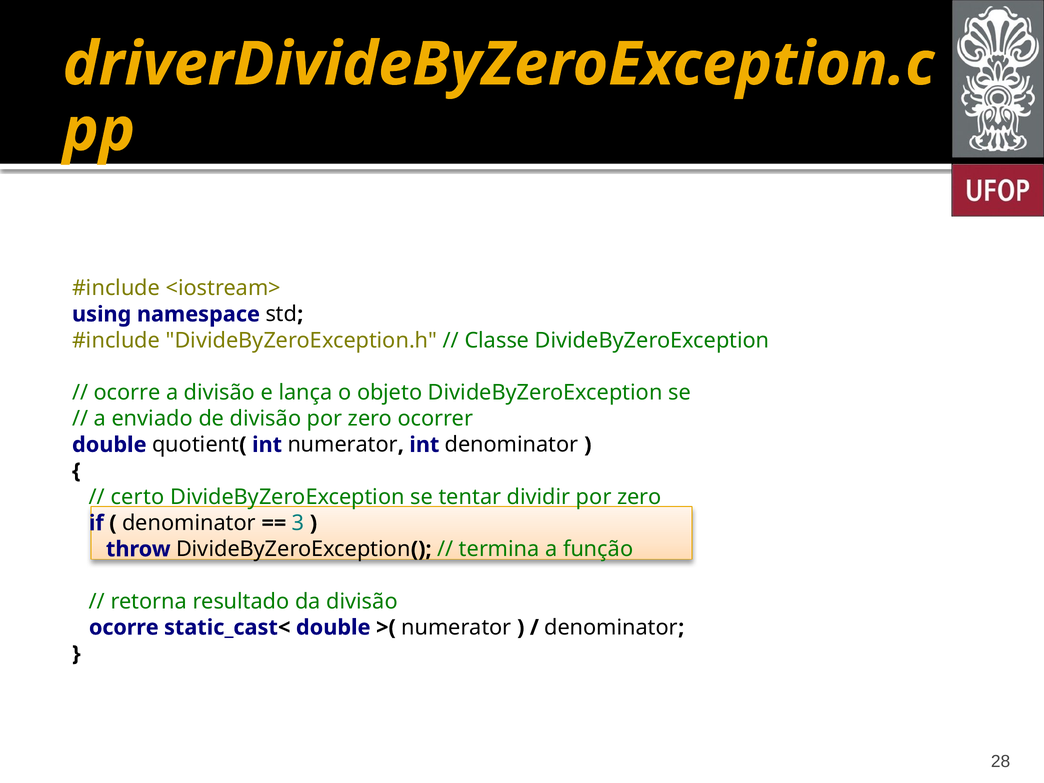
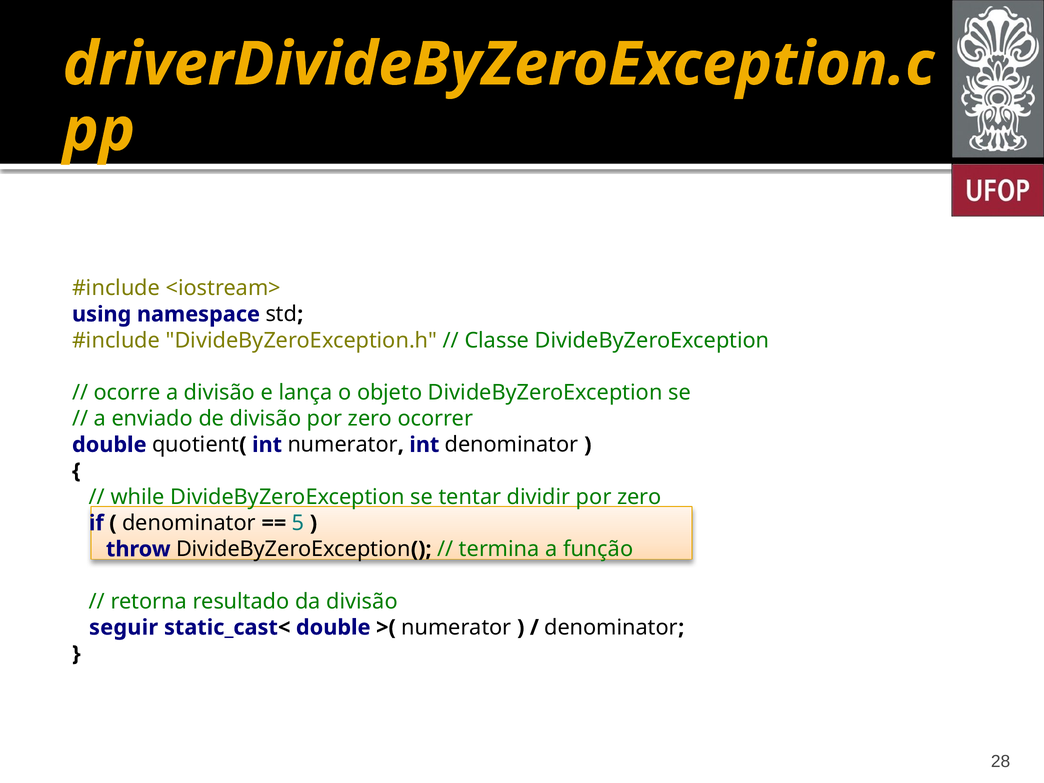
certo: certo -> while
3: 3 -> 5
ocorre at (124, 627): ocorre -> seguir
